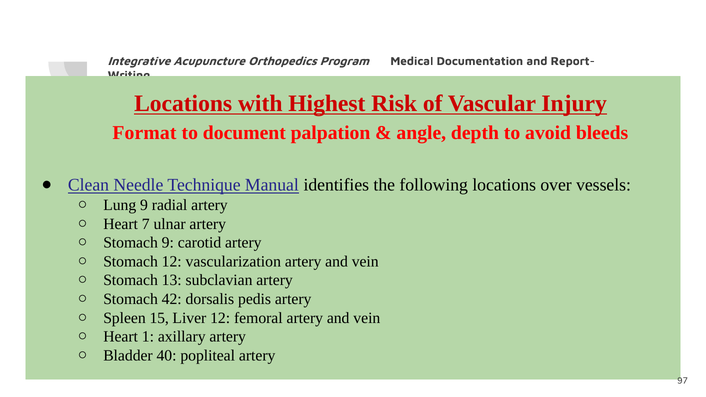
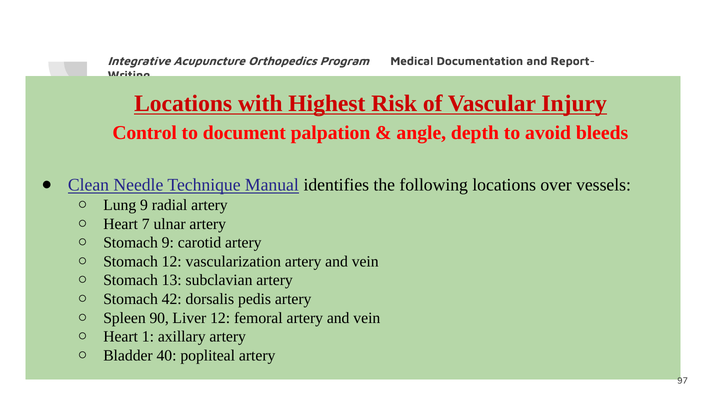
Format: Format -> Control
15: 15 -> 90
